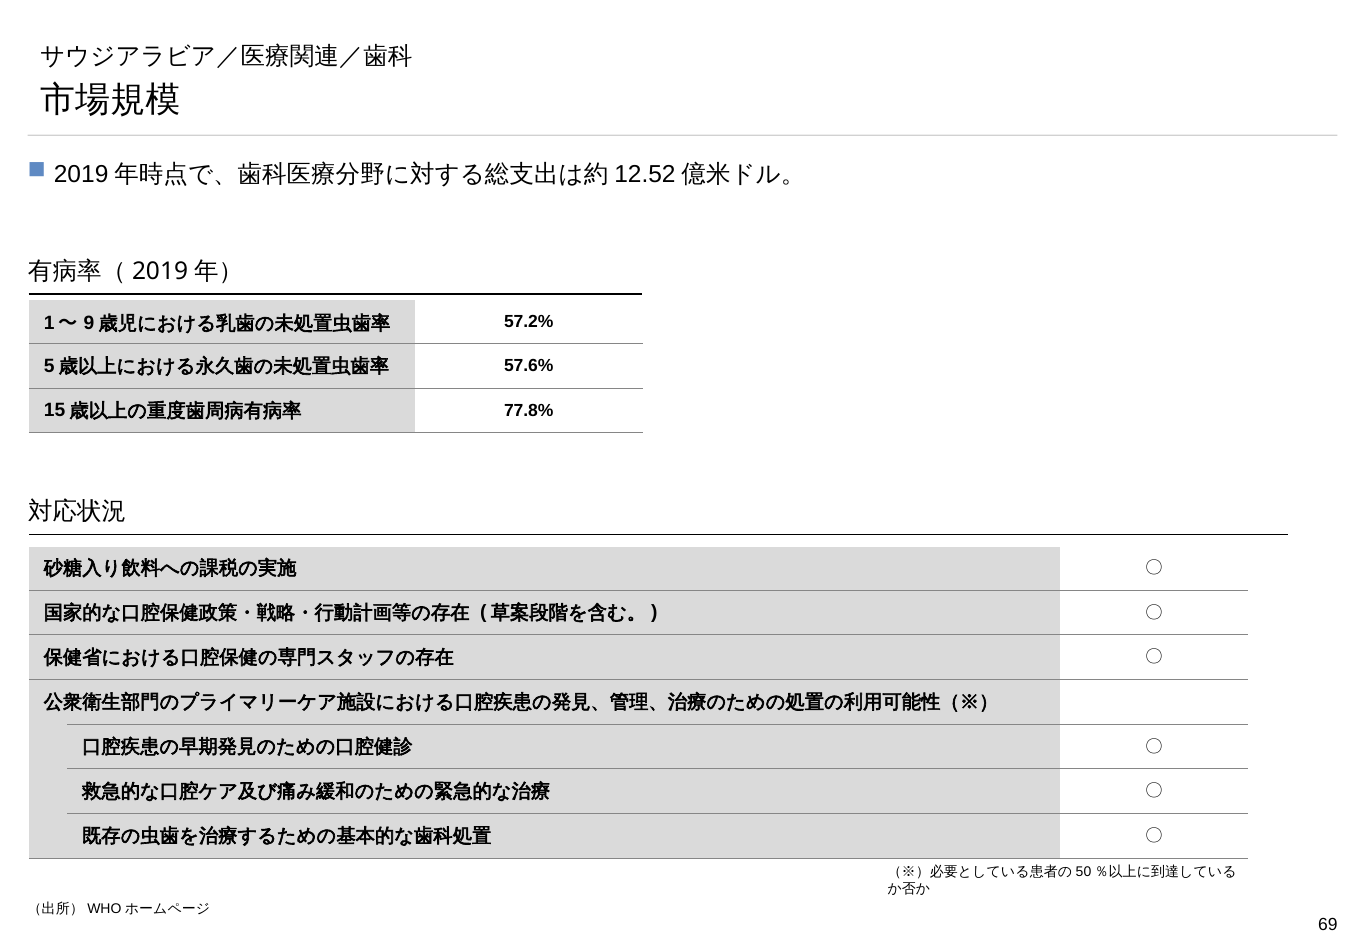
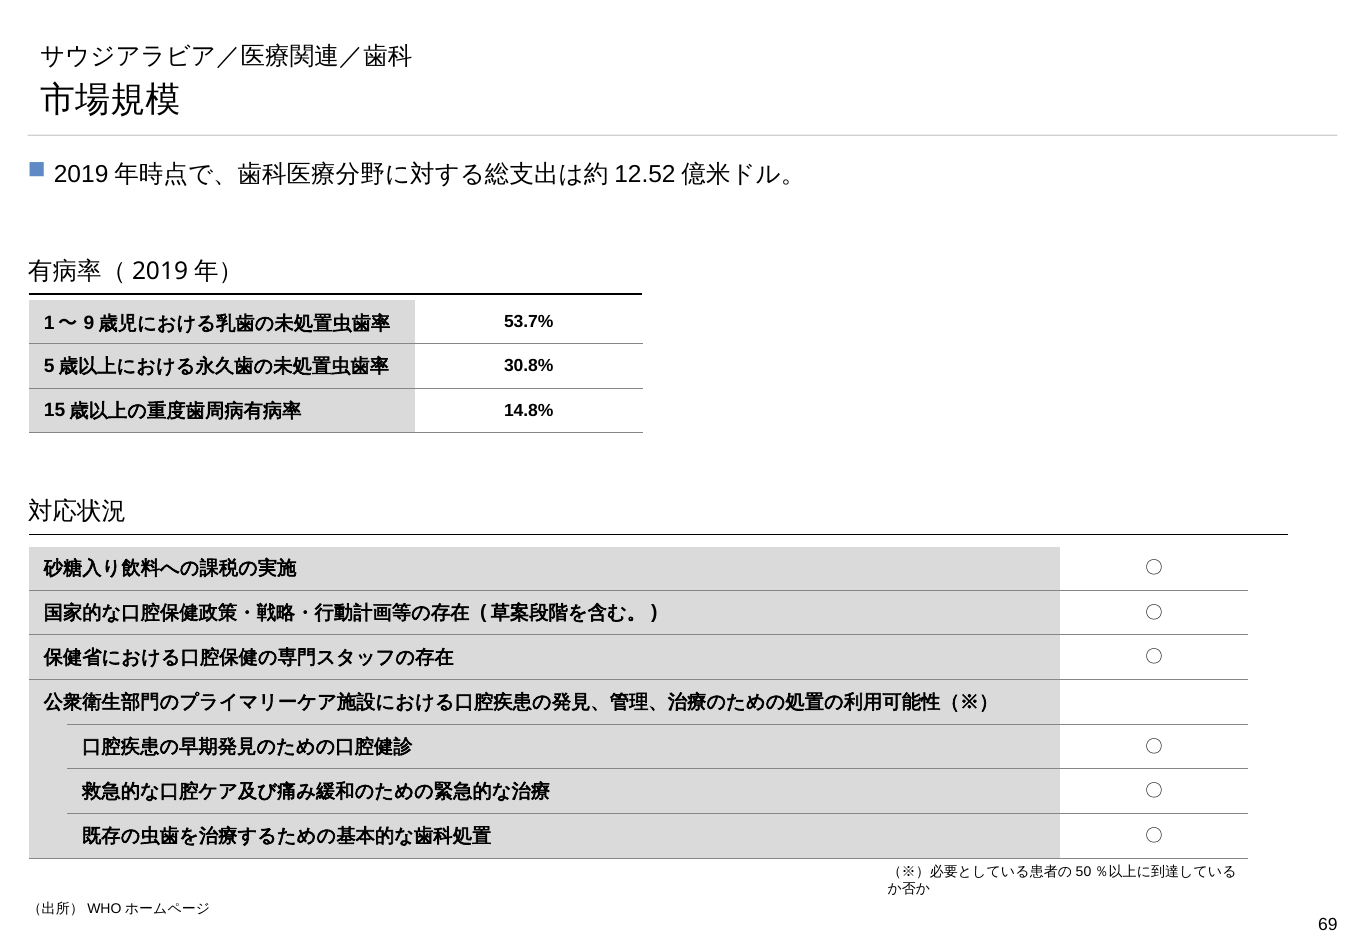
57.2%: 57.2% -> 53.7%
57.6%: 57.6% -> 30.8%
77.8%: 77.8% -> 14.8%
